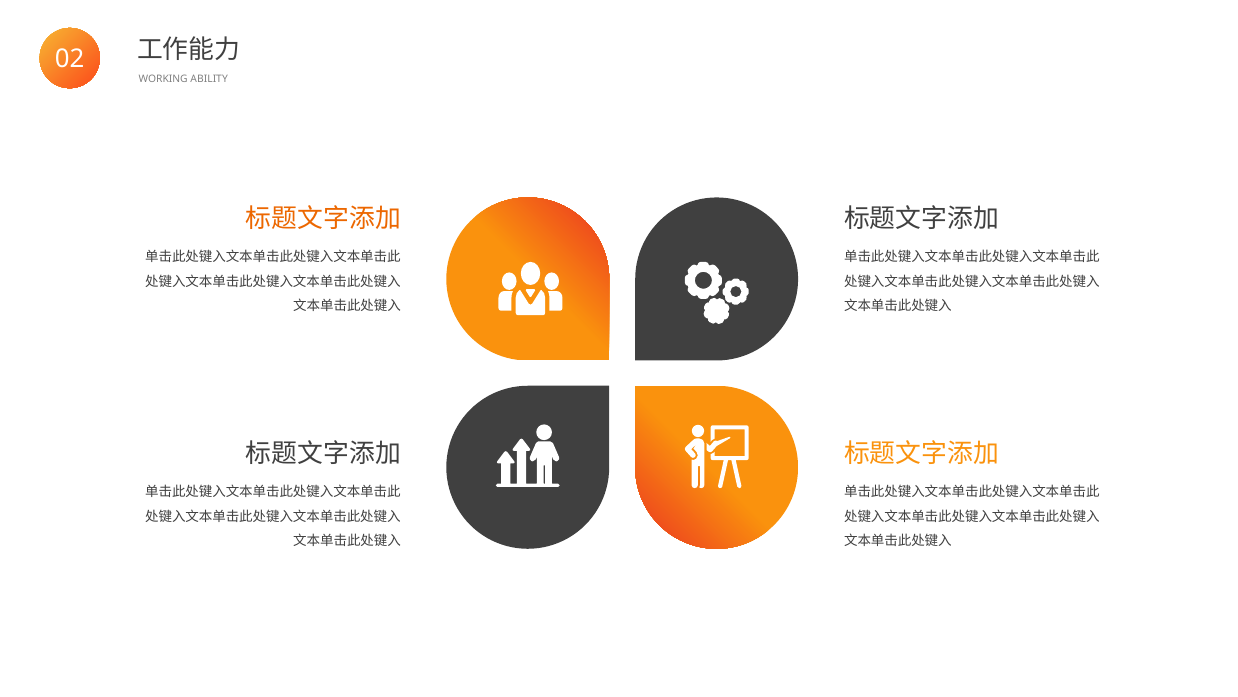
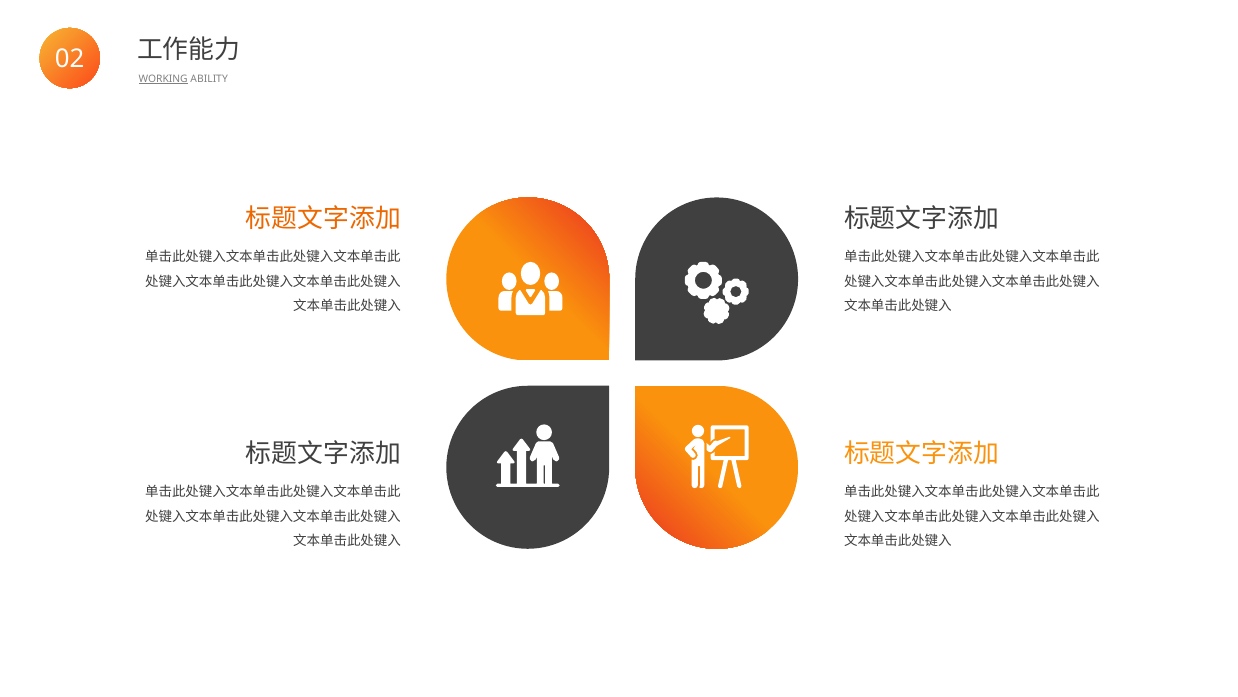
WORKING underline: none -> present
